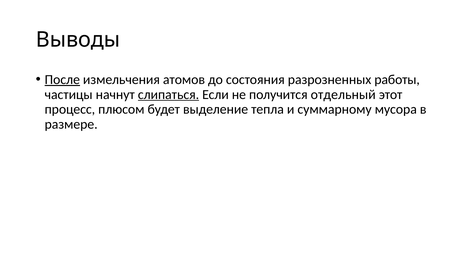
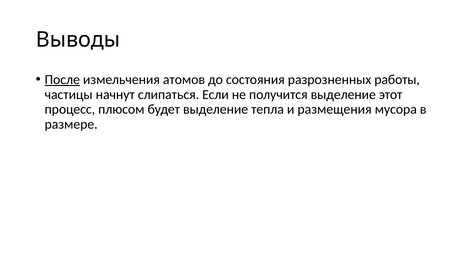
слипаться underline: present -> none
получится отдельный: отдельный -> выделение
суммарному: суммарному -> размещения
